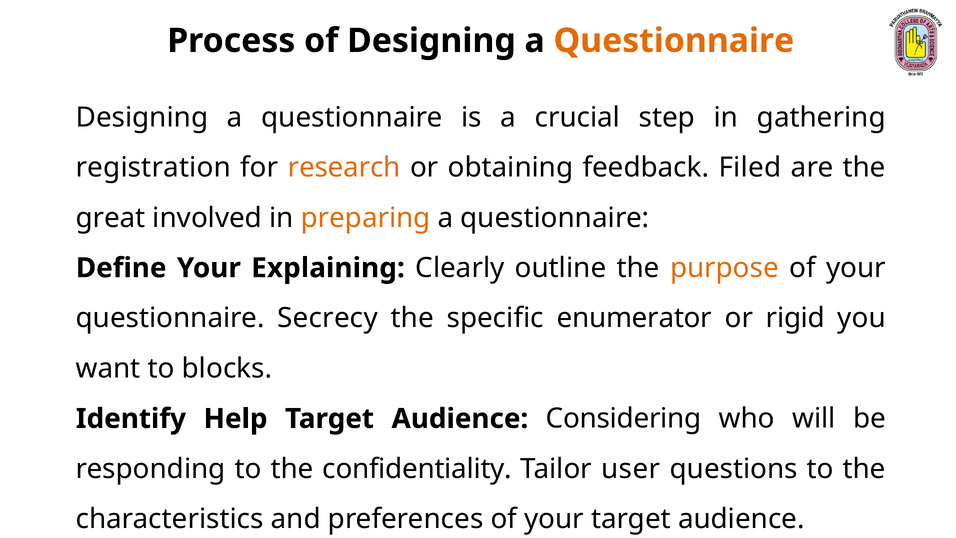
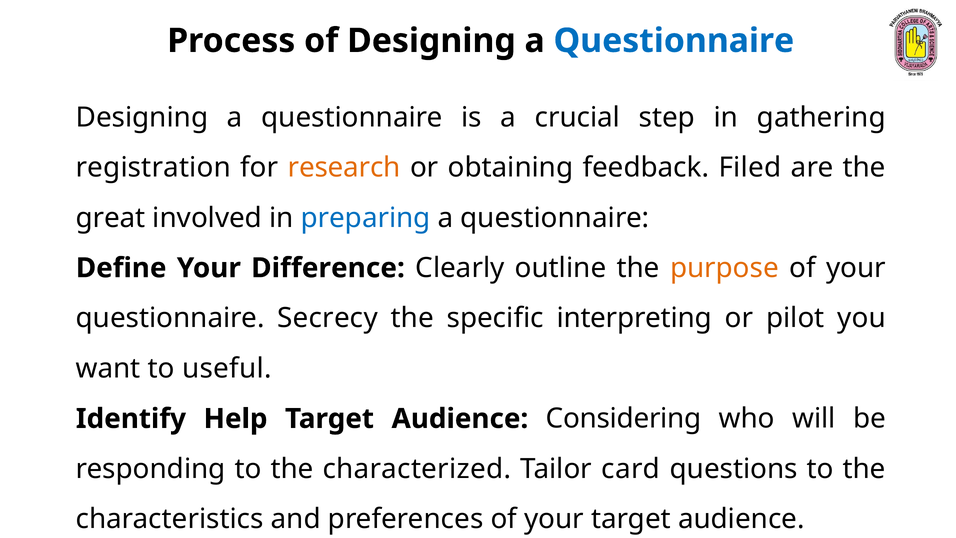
Questionnaire at (674, 41) colour: orange -> blue
preparing colour: orange -> blue
Explaining: Explaining -> Difference
enumerator: enumerator -> interpreting
rigid: rigid -> pilot
blocks: blocks -> useful
confidentiality: confidentiality -> characterized
user: user -> card
